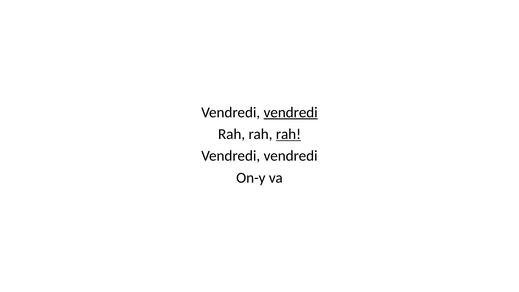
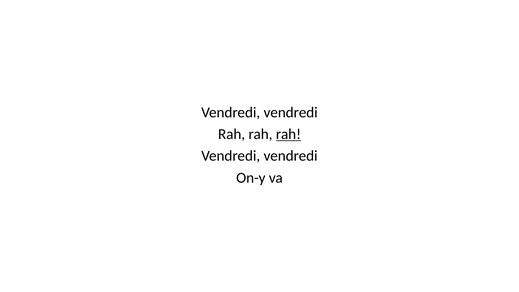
vendredi at (291, 112) underline: present -> none
